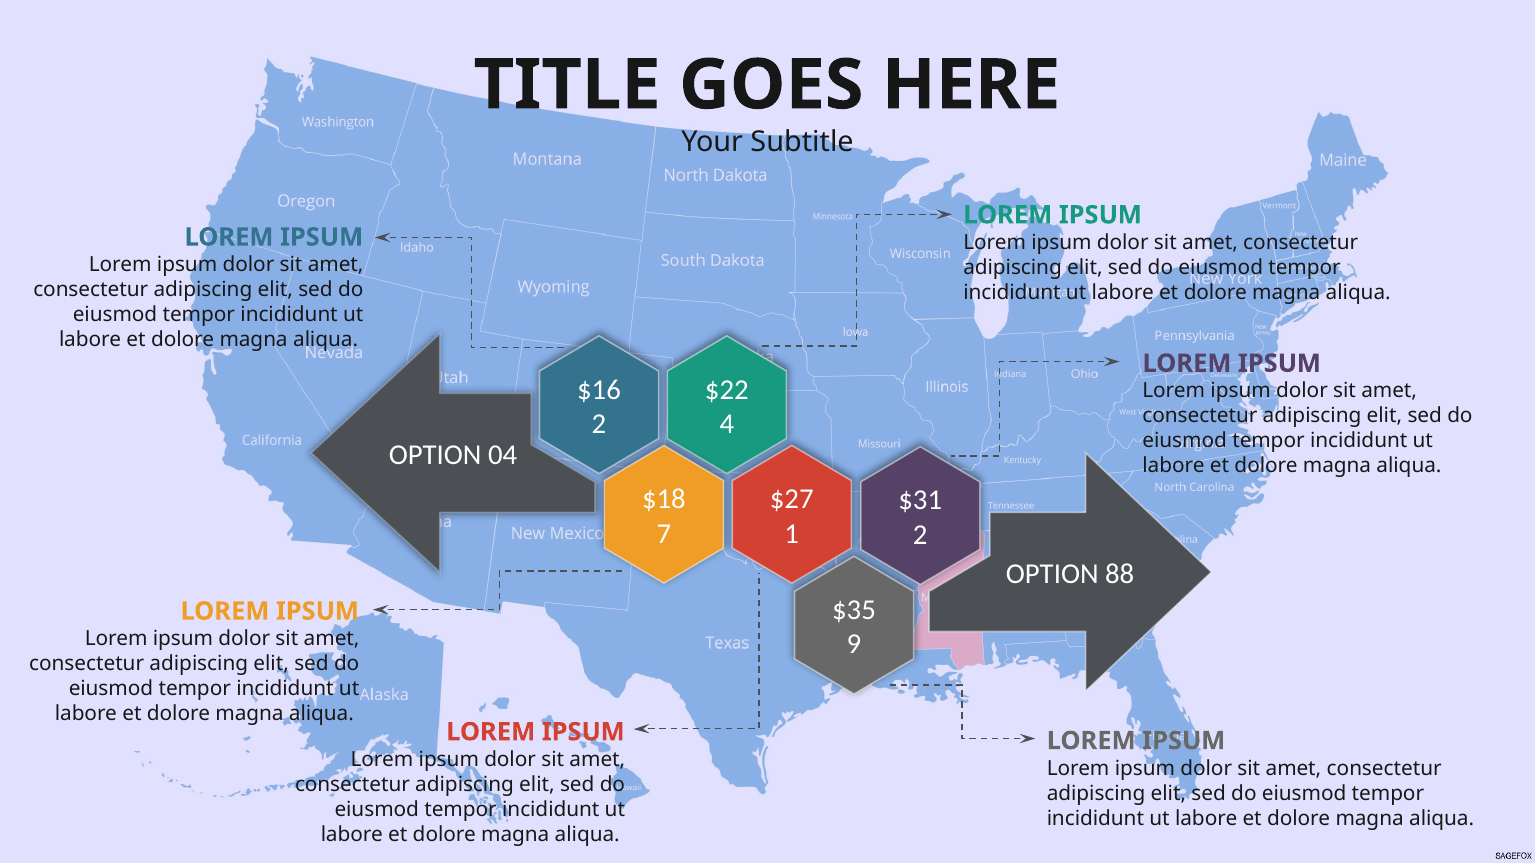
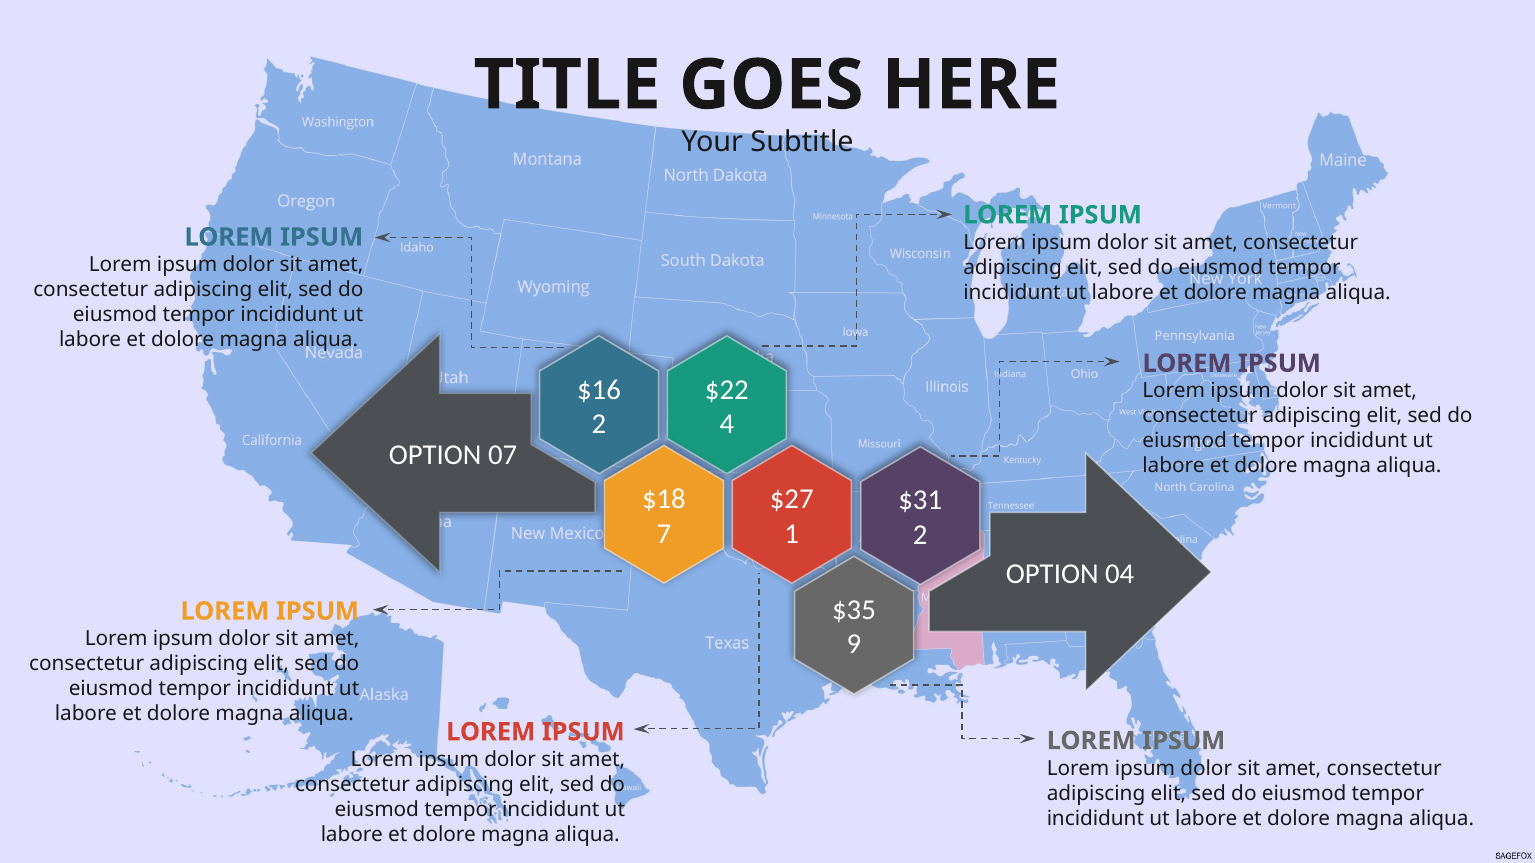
04: 04 -> 07
88: 88 -> 04
